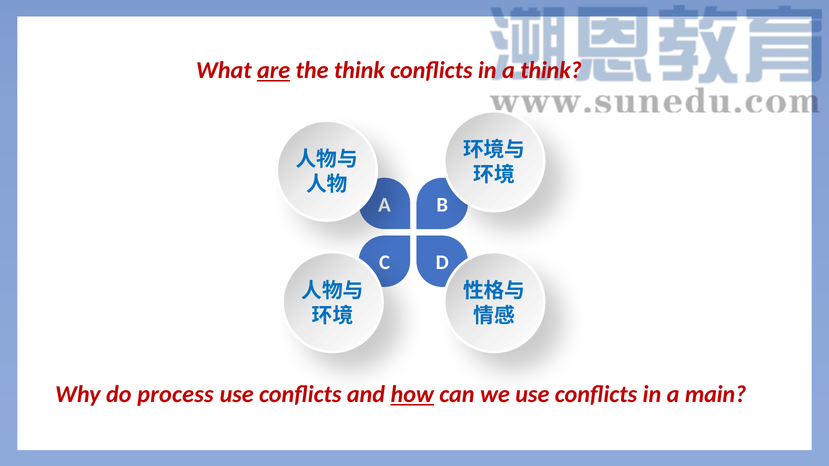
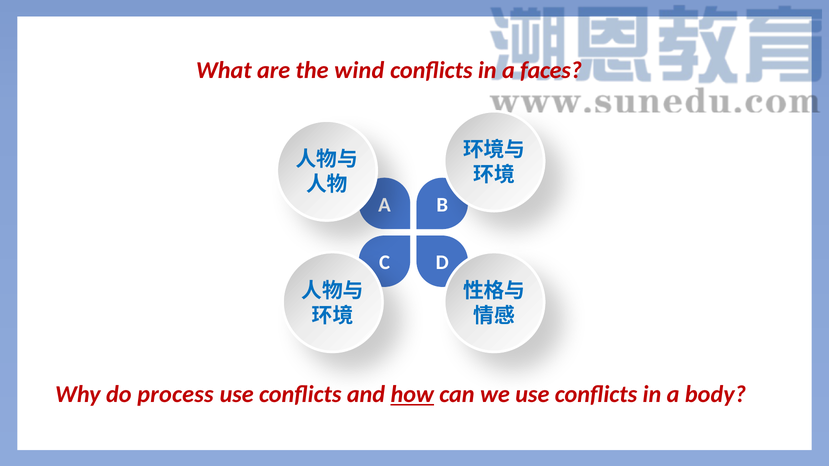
are underline: present -> none
the think: think -> wind
a think: think -> faces
main: main -> body
